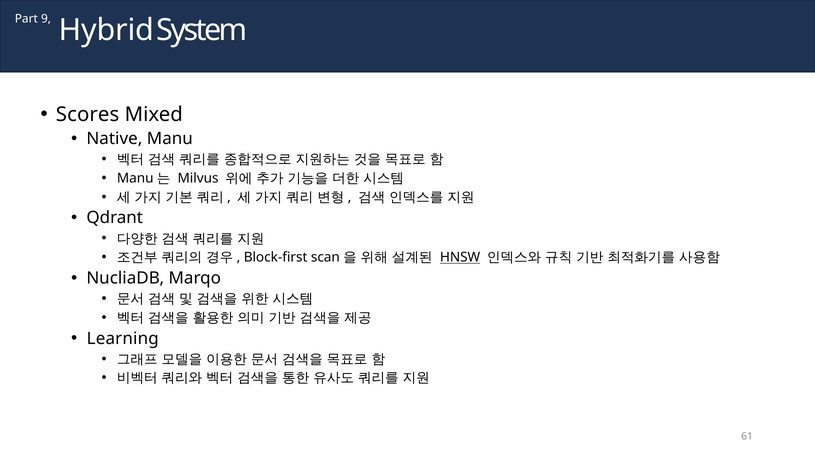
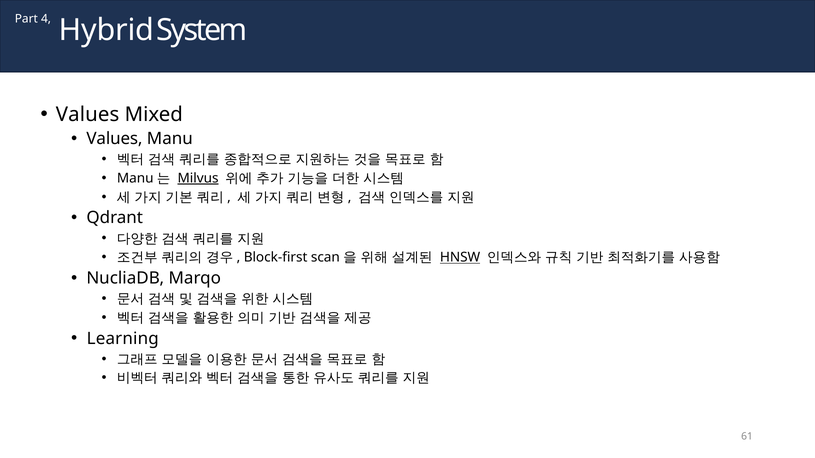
9: 9 -> 4
Scores at (88, 114): Scores -> Values
Native at (114, 139): Native -> Values
Milvus underline: none -> present
